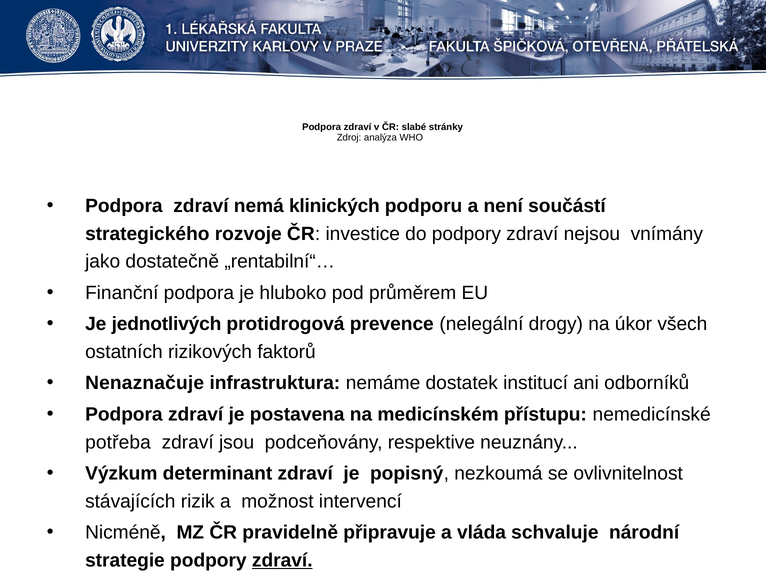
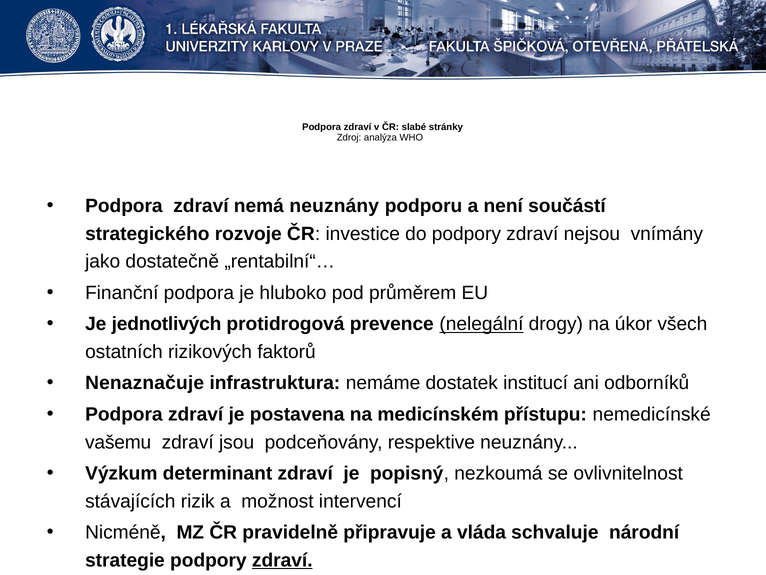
nemá klinických: klinických -> neuznány
nelegální underline: none -> present
potřeba: potřeba -> vašemu
